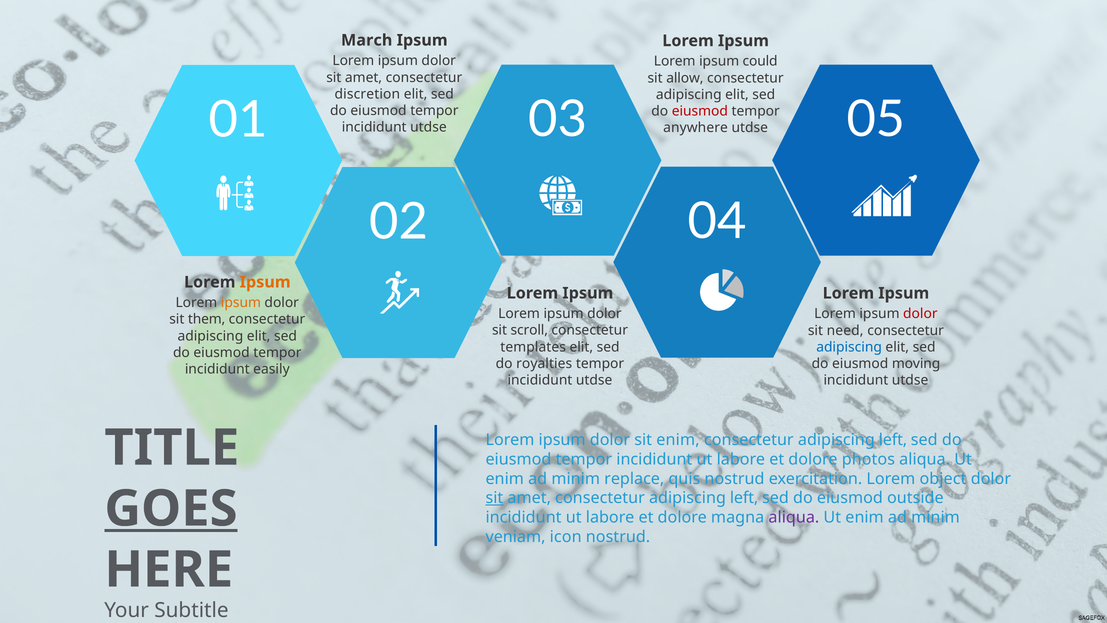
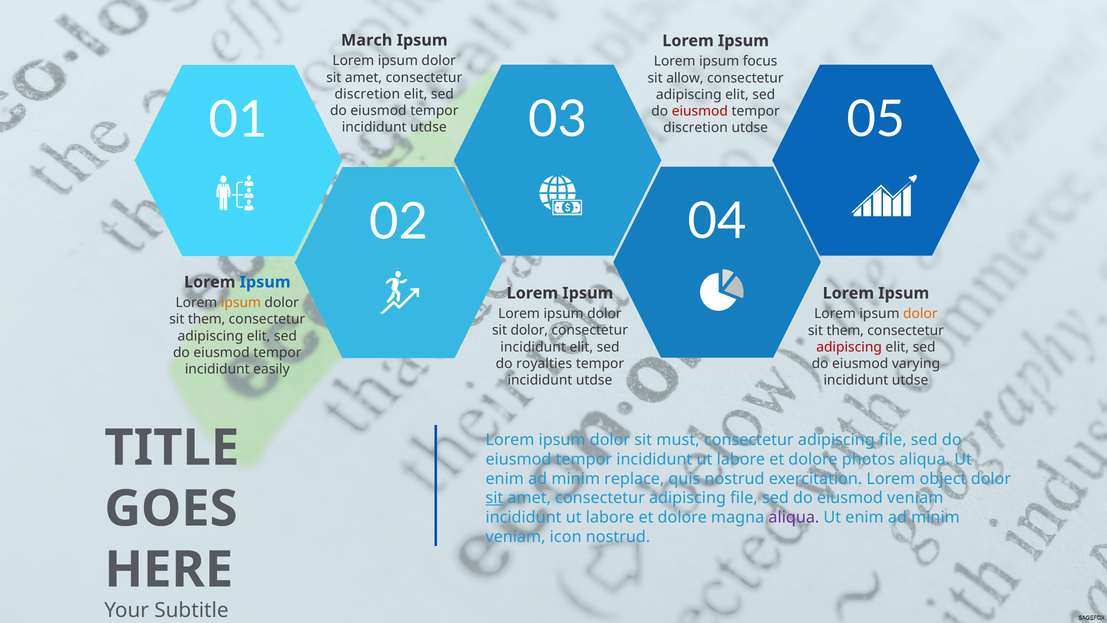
could: could -> focus
anywhere at (696, 128): anywhere -> discretion
Ipsum at (265, 282) colour: orange -> blue
dolor at (920, 314) colour: red -> orange
sit scroll: scroll -> dolor
need at (845, 330): need -> them
templates at (533, 347): templates -> incididunt
adipiscing at (849, 347) colour: blue -> red
moving: moving -> varying
sit enim: enim -> must
left at (893, 440): left -> file
amet consectetur adipiscing left: left -> file
eiusmod outside: outside -> veniam
GOES underline: present -> none
